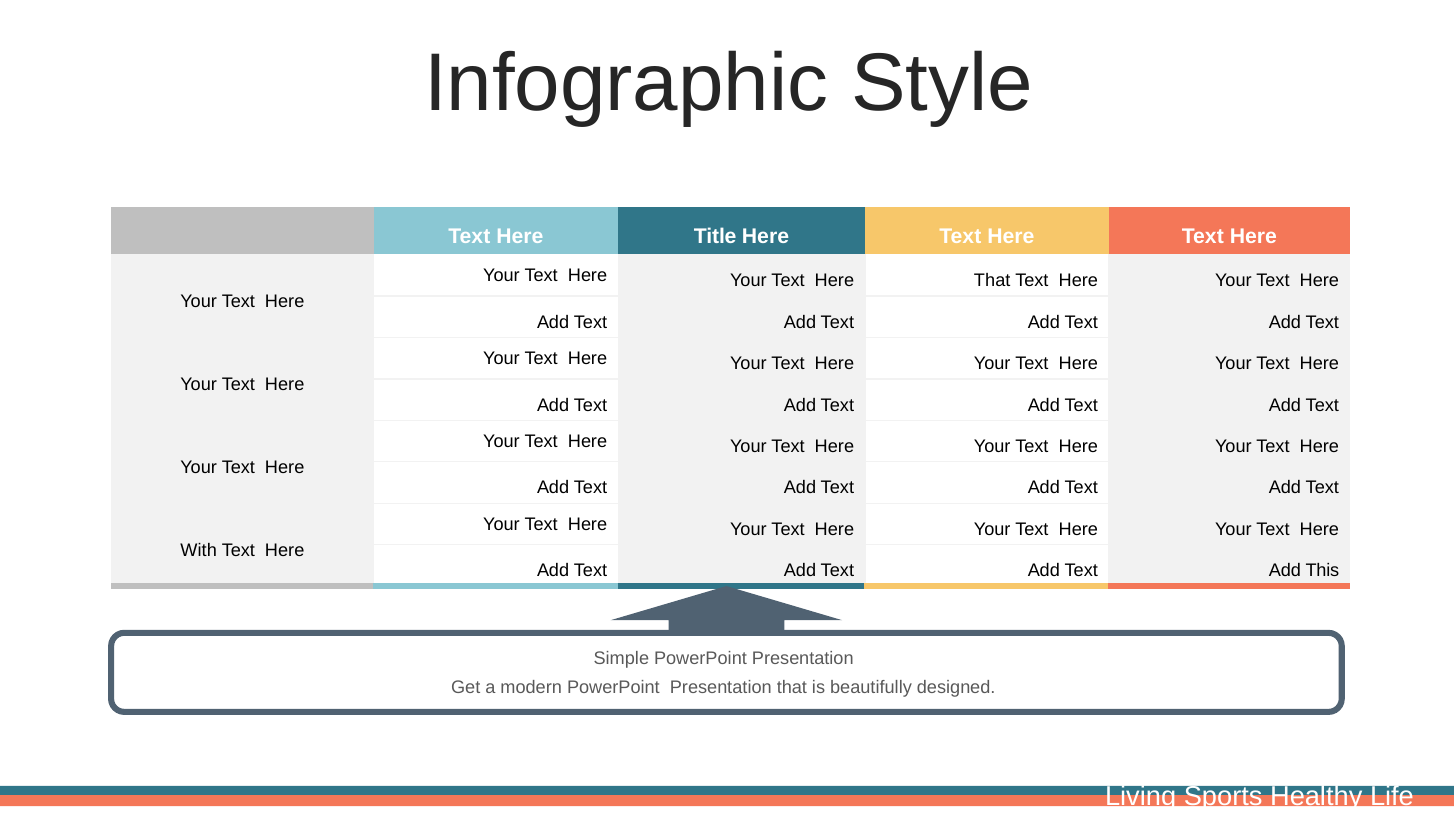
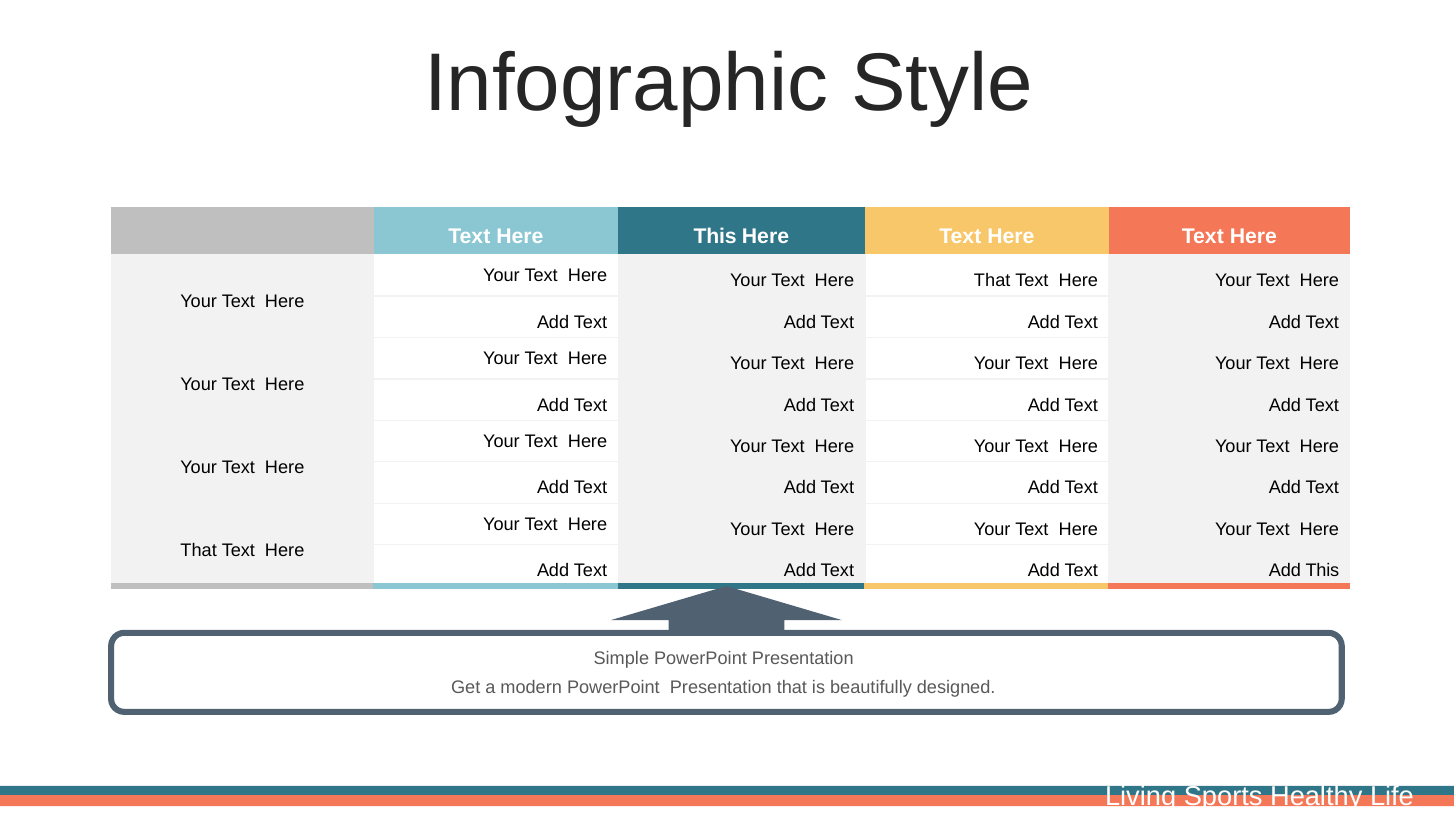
Here Title: Title -> This
With at (199, 550): With -> That
